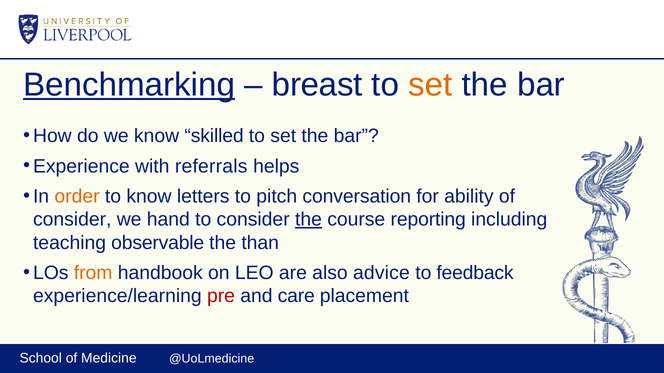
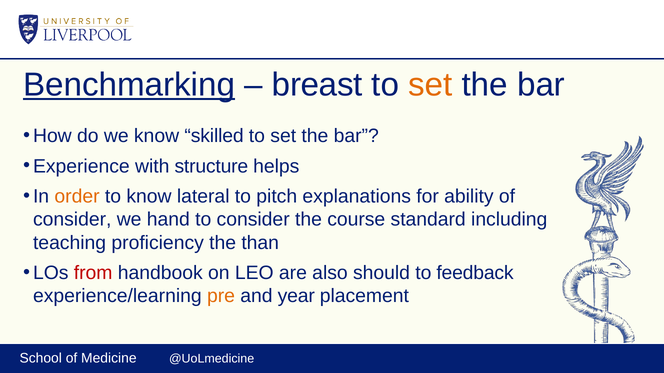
referrals: referrals -> structure
letters: letters -> lateral
conversation: conversation -> explanations
the at (308, 220) underline: present -> none
reporting: reporting -> standard
observable: observable -> proficiency
from colour: orange -> red
advice: advice -> should
pre colour: red -> orange
care: care -> year
